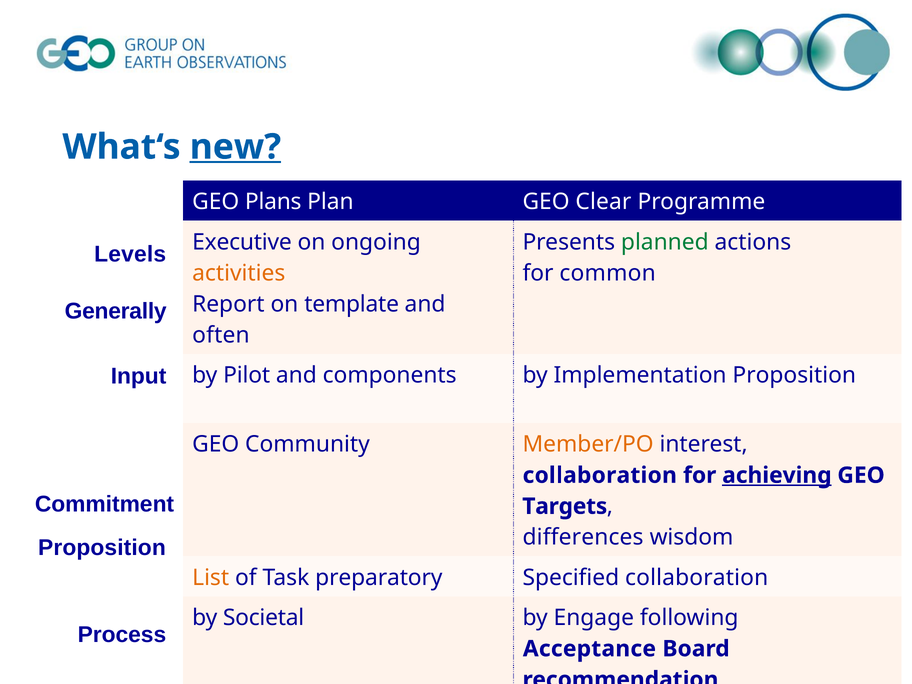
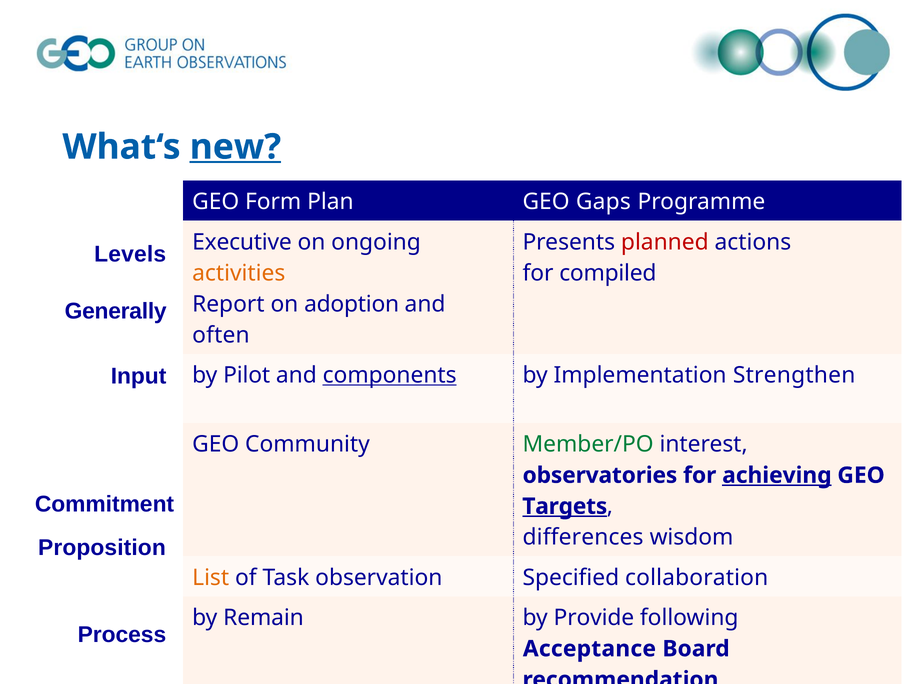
Plans: Plans -> Form
Clear: Clear -> Gaps
planned colour: green -> red
common: common -> compiled
template: template -> adoption
components underline: none -> present
Implementation Proposition: Proposition -> Strengthen
Member/PO colour: orange -> green
collaboration at (600, 475): collaboration -> observatories
Targets underline: none -> present
preparatory: preparatory -> observation
Societal: Societal -> Remain
Engage: Engage -> Provide
